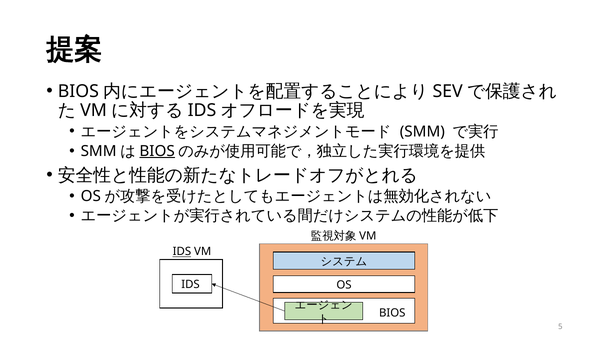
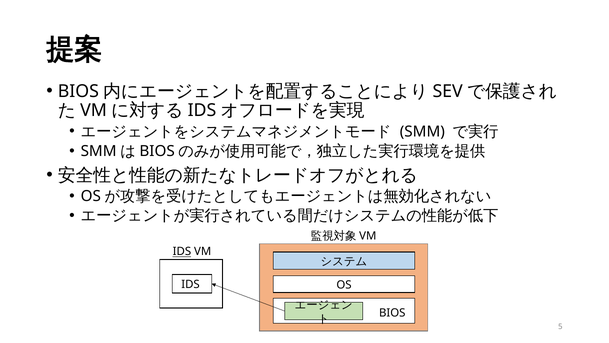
BIOS at (157, 151) underline: present -> none
